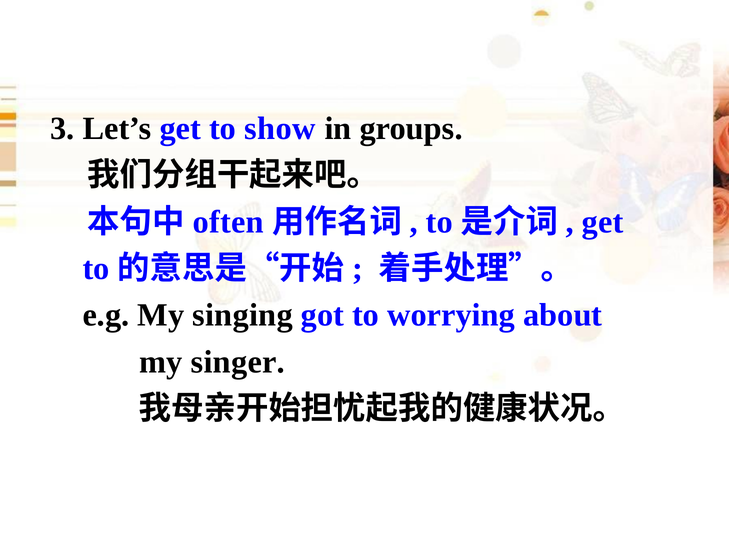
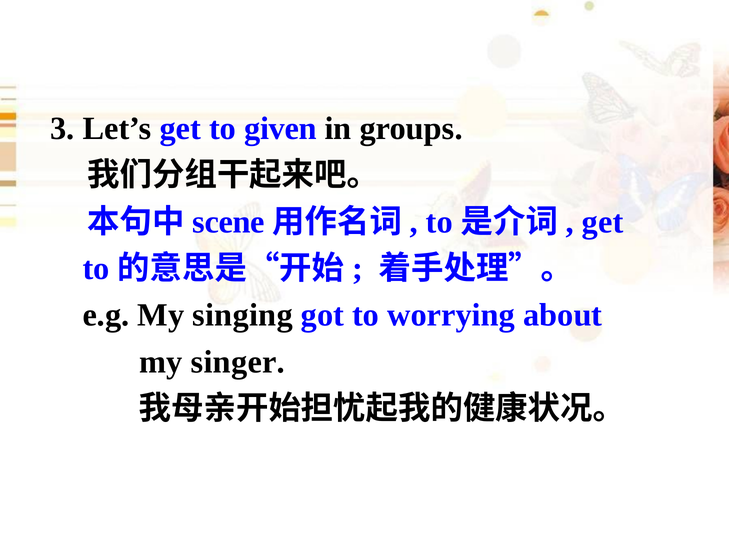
show: show -> given
often: often -> scene
